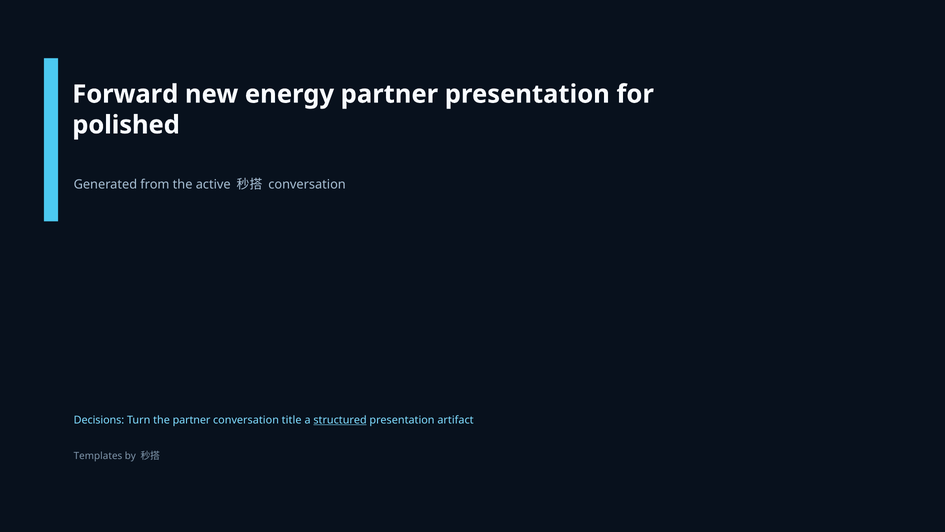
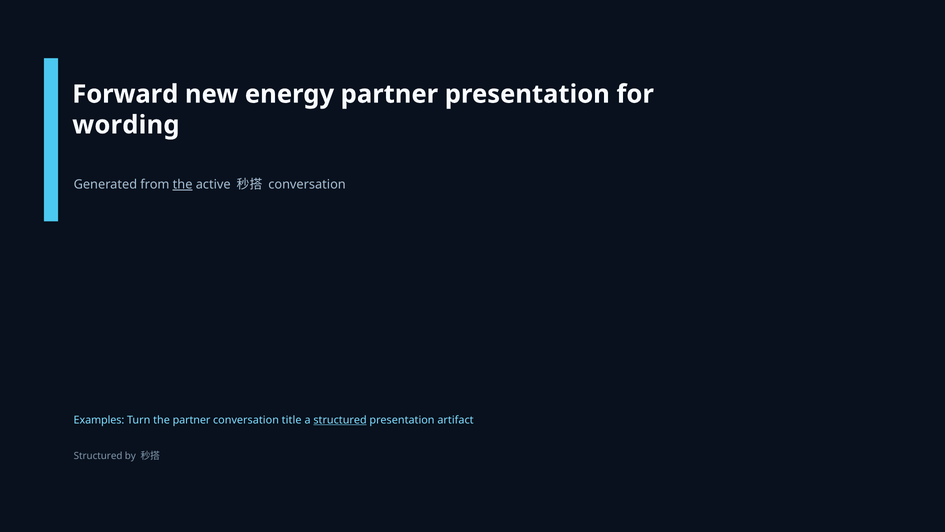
polished: polished -> wording
the at (183, 184) underline: none -> present
Decisions: Decisions -> Examples
Templates at (98, 456): Templates -> Structured
